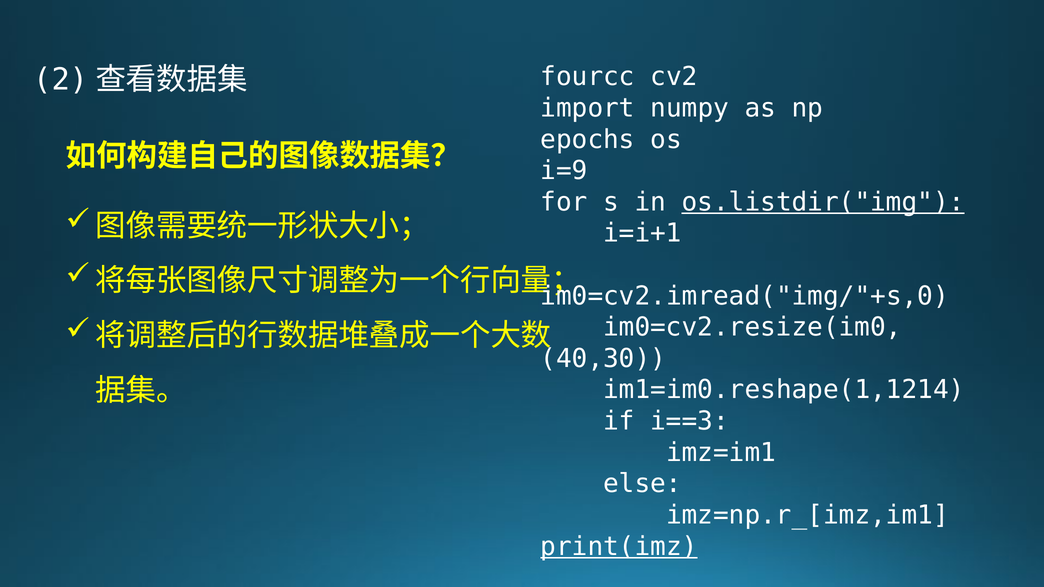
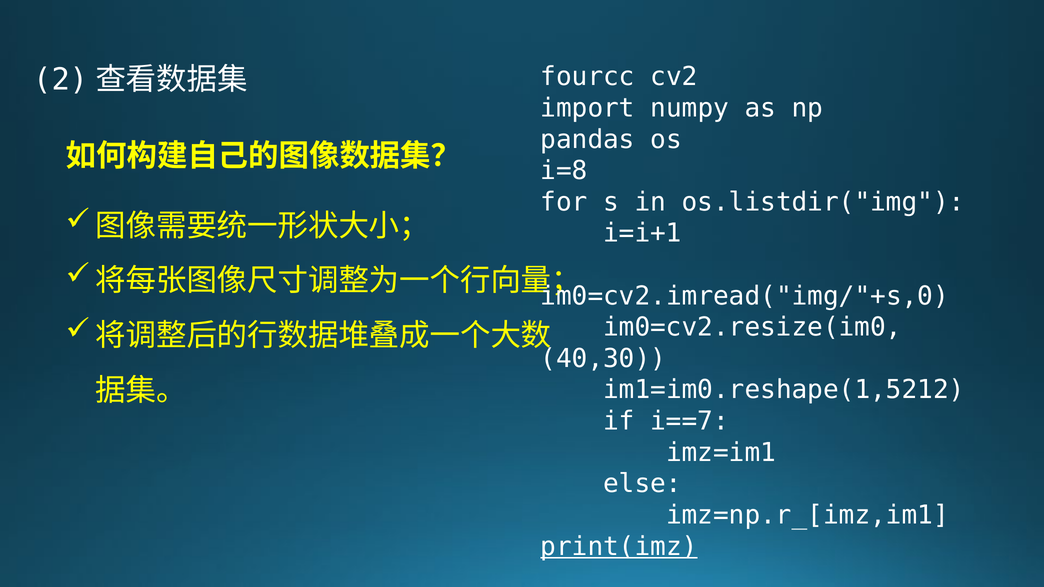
epochs: epochs -> pandas
i=9: i=9 -> i=8
os.listdir("img underline: present -> none
im1=im0.reshape(1,1214: im1=im0.reshape(1,1214 -> im1=im0.reshape(1,5212
i==3: i==3 -> i==7
